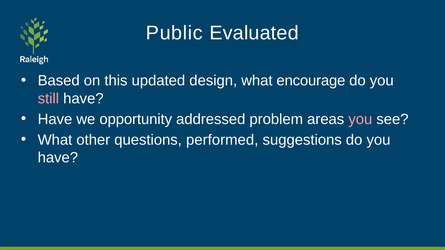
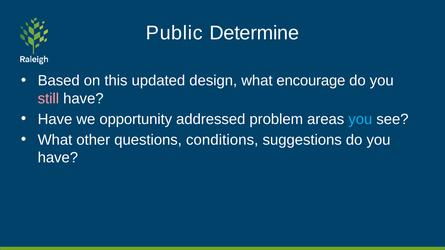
Evaluated: Evaluated -> Determine
you at (360, 119) colour: pink -> light blue
performed: performed -> conditions
